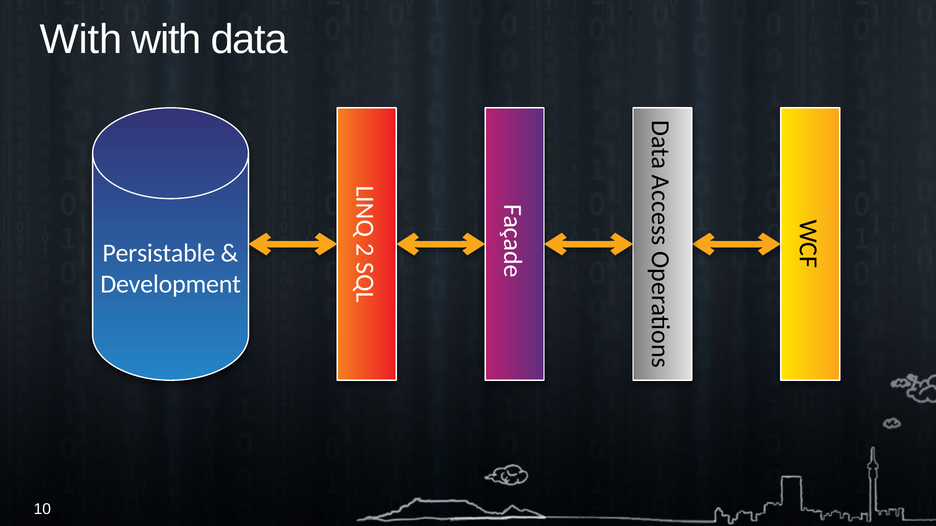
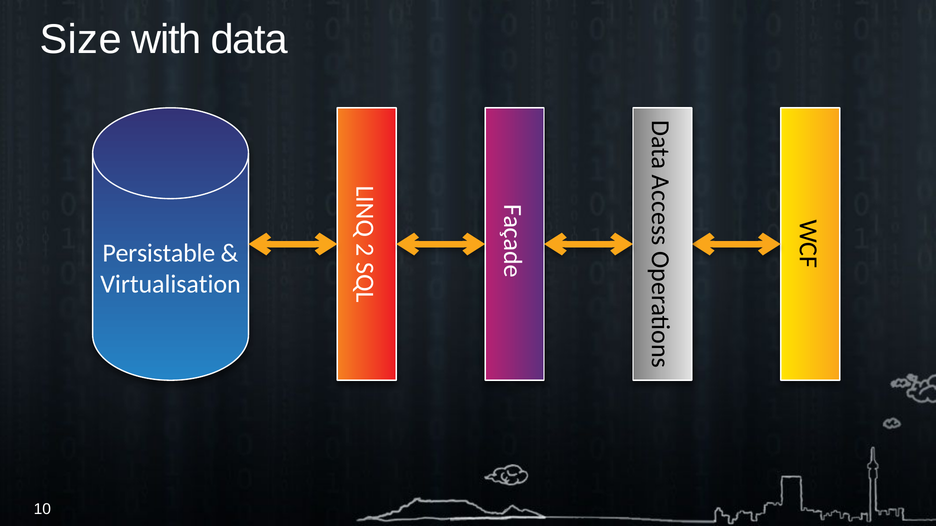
With at (81, 40): With -> Size
Development: Development -> Virtualisation
